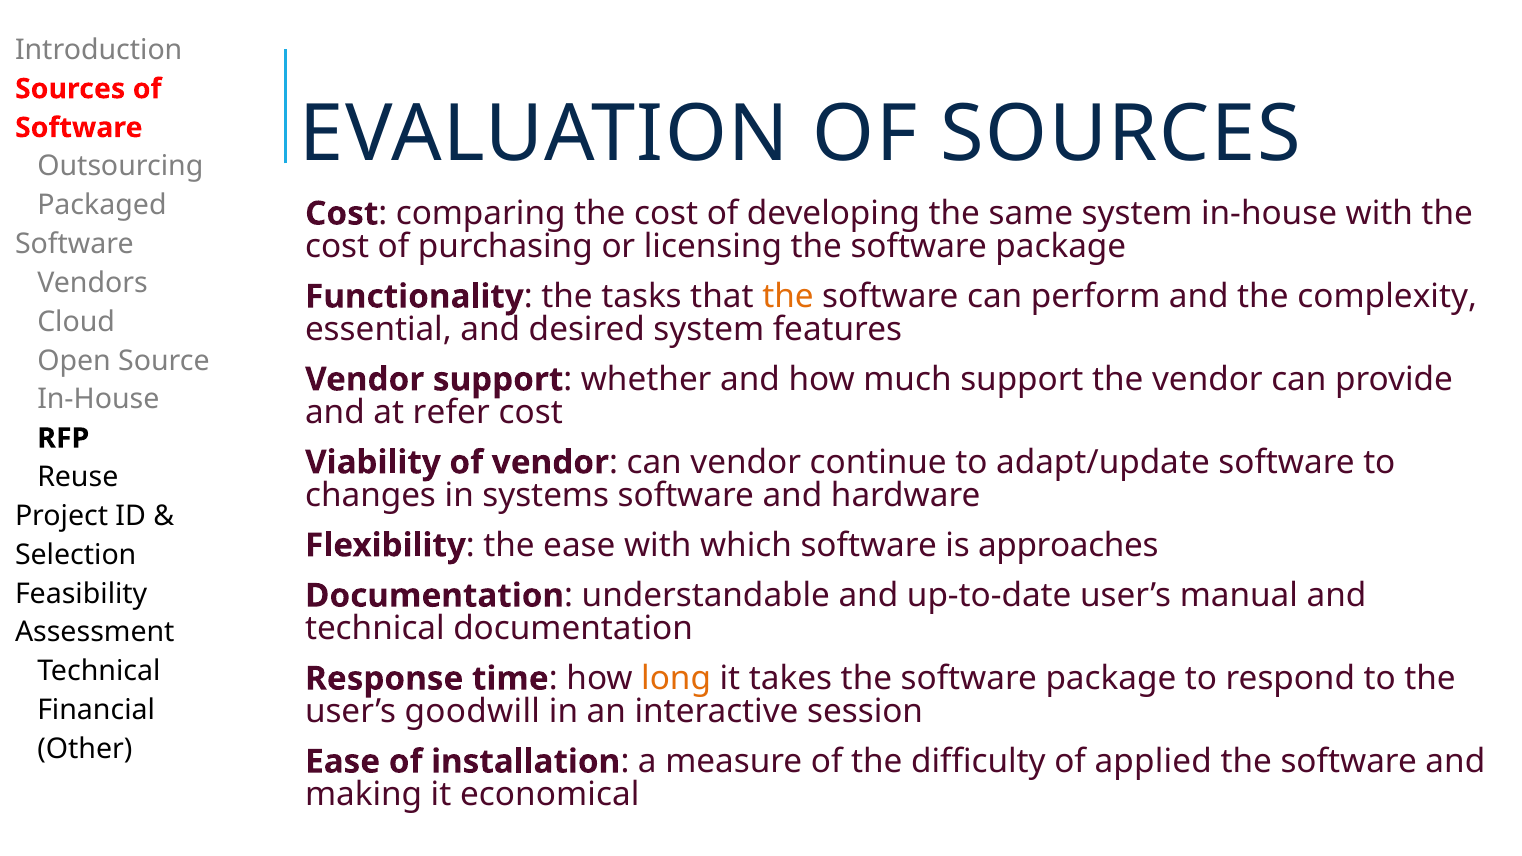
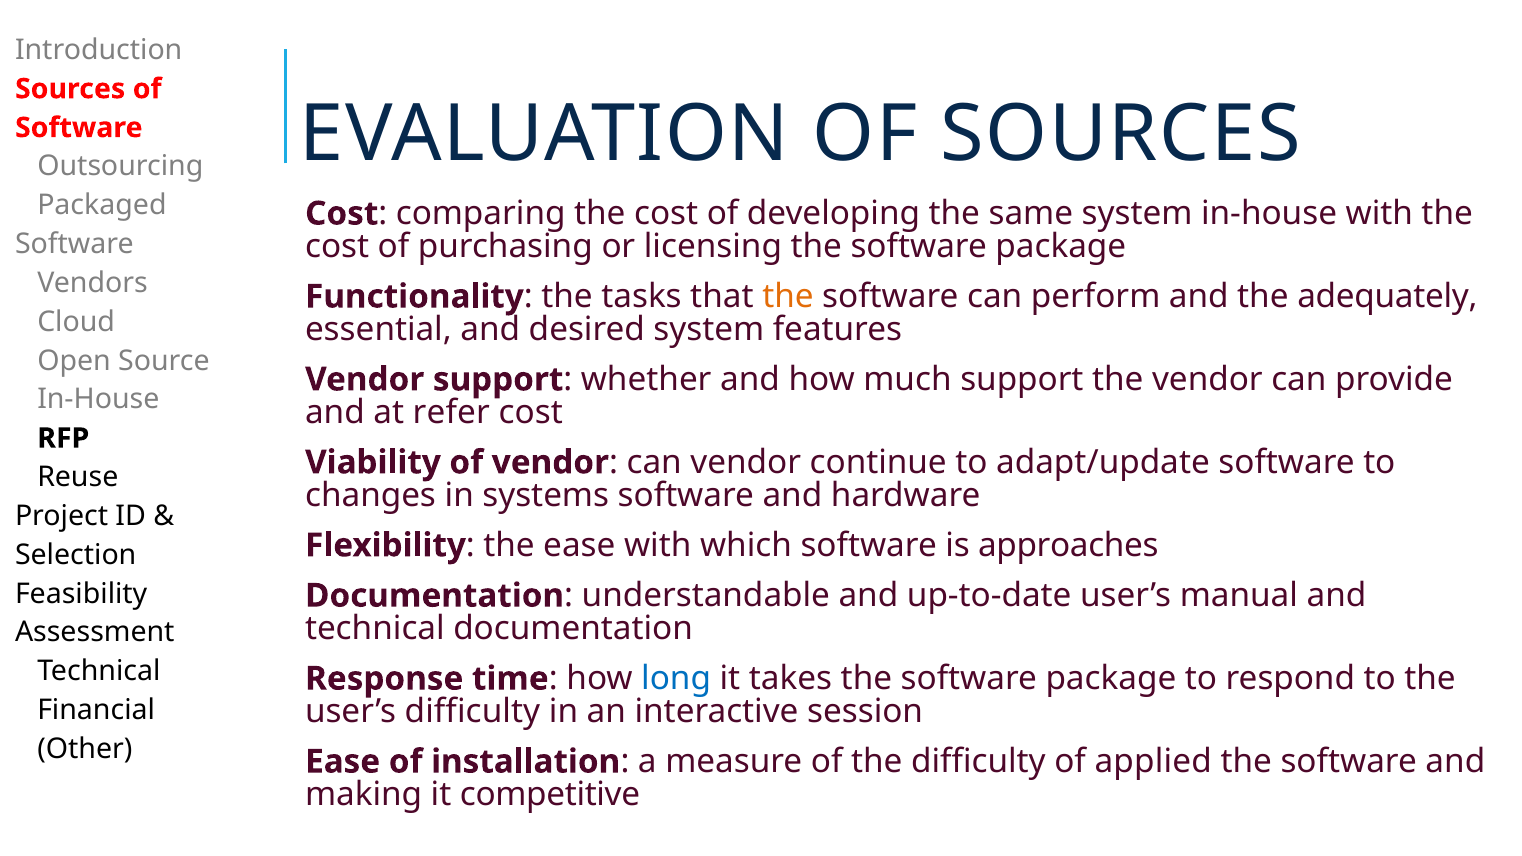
complexity: complexity -> adequately
long colour: orange -> blue
user’s goodwill: goodwill -> difficulty
economical: economical -> competitive
